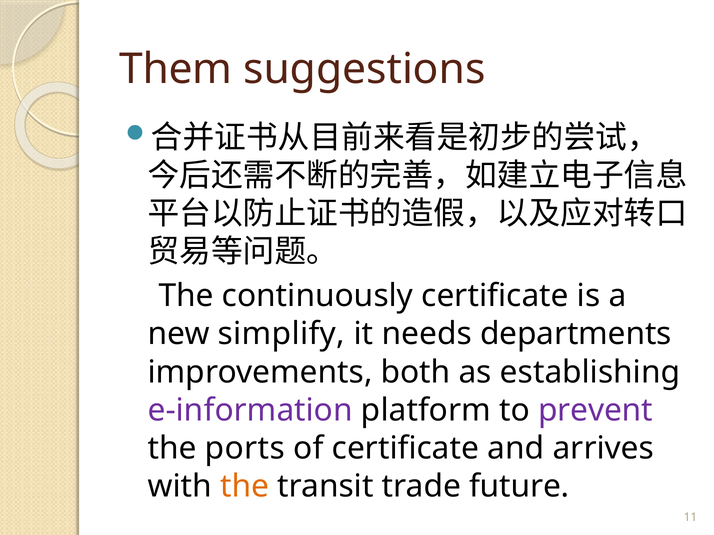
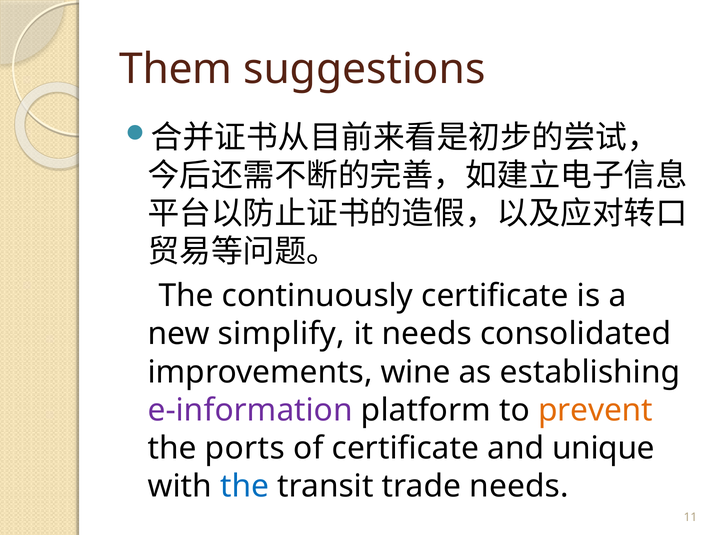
departments: departments -> consolidated
both: both -> wine
prevent colour: purple -> orange
arrives: arrives -> unique
the at (245, 487) colour: orange -> blue
trade future: future -> needs
